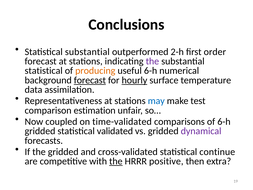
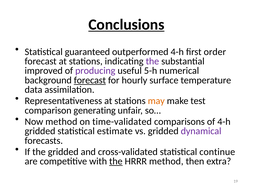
Conclusions underline: none -> present
Statistical substantial: substantial -> guaranteed
outperformed 2-h: 2-h -> 4-h
statistical at (44, 71): statistical -> improved
producing colour: orange -> purple
useful 6-h: 6-h -> 5-h
hourly underline: present -> none
may colour: blue -> orange
estimation: estimation -> generating
Now coupled: coupled -> method
of 6-h: 6-h -> 4-h
validated: validated -> estimate
HRRR positive: positive -> method
